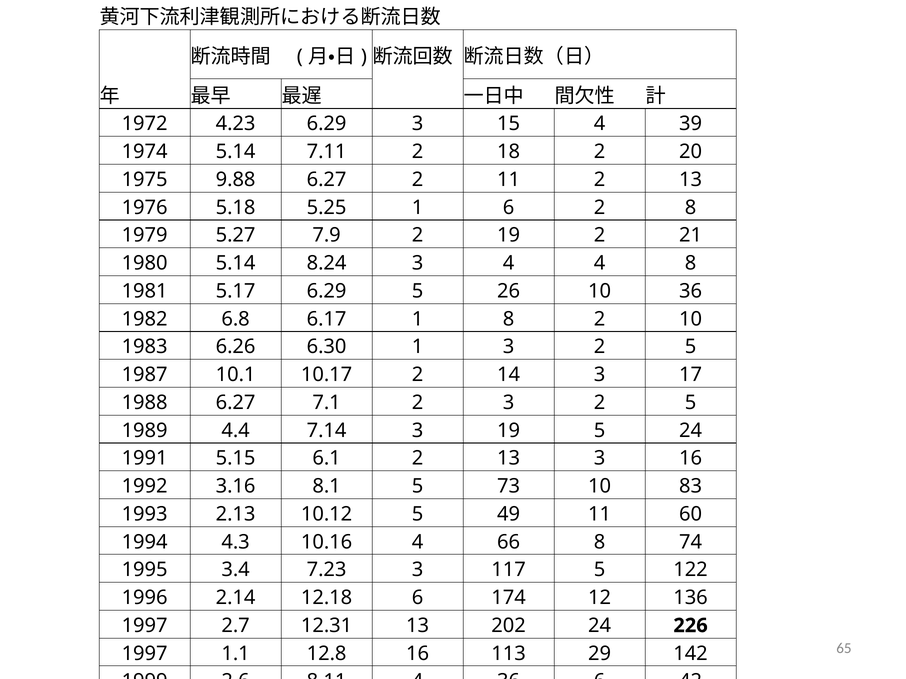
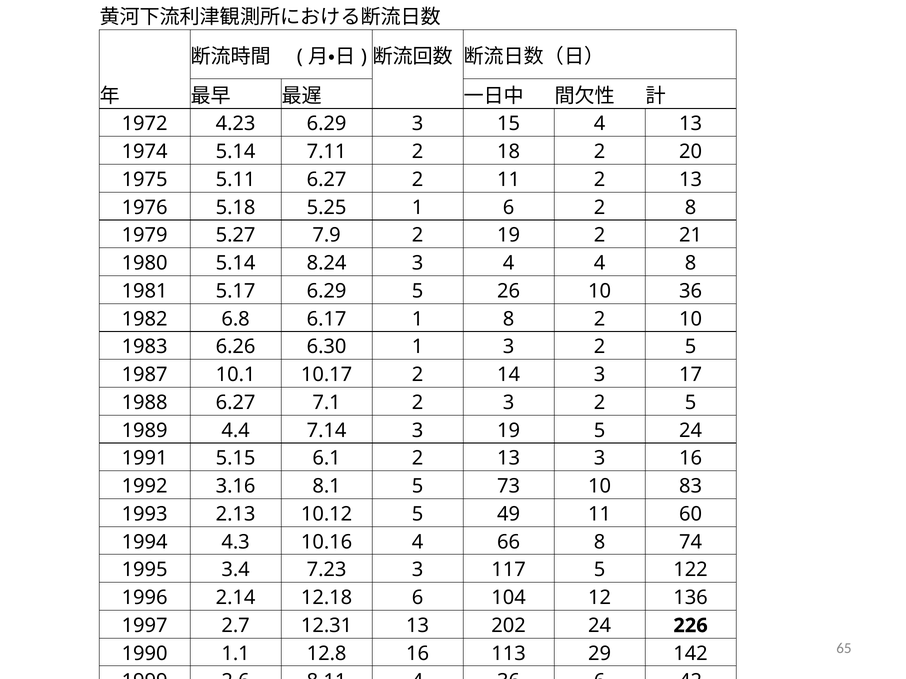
4 39: 39 -> 13
9.88: 9.88 -> 5.11
174: 174 -> 104
1997 at (145, 654): 1997 -> 1990
